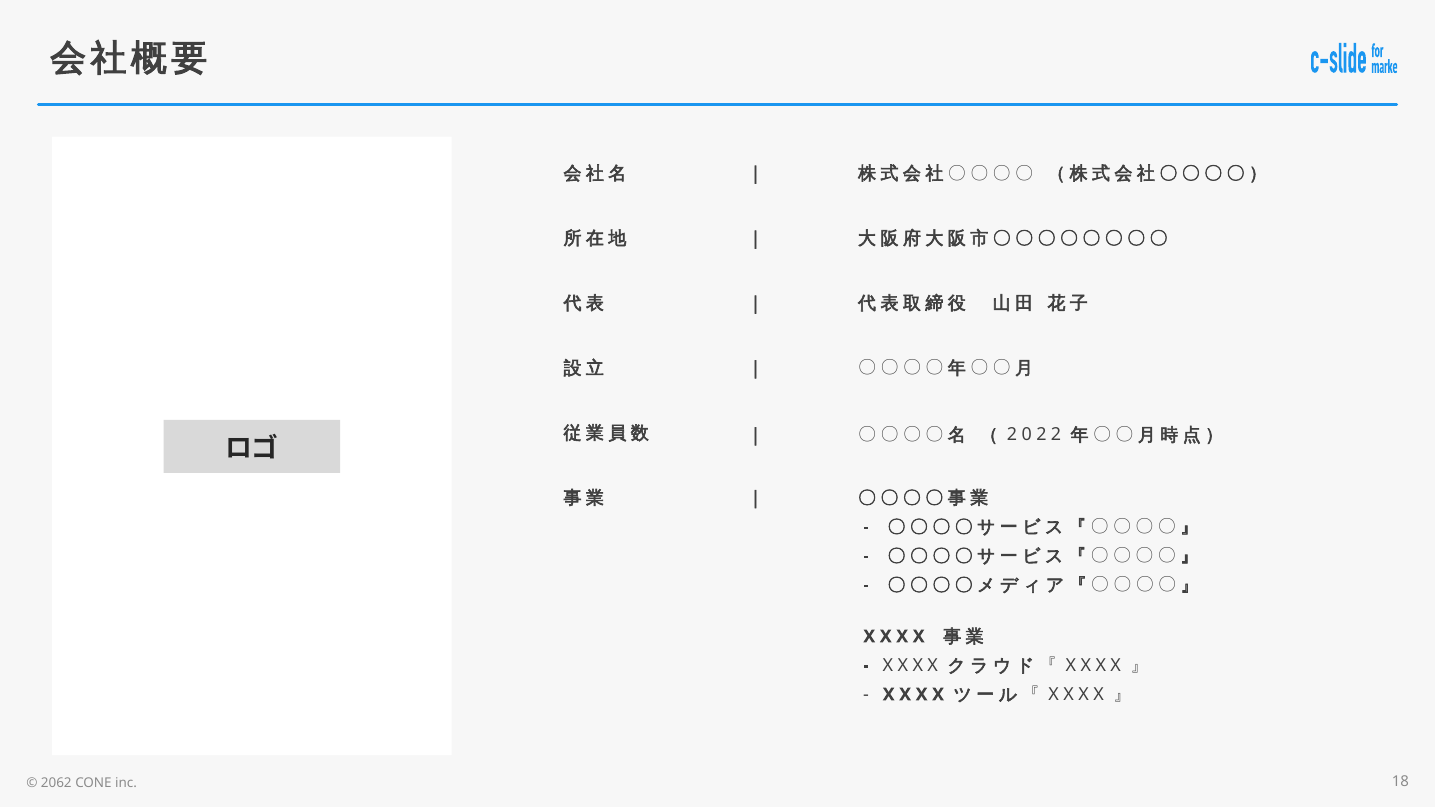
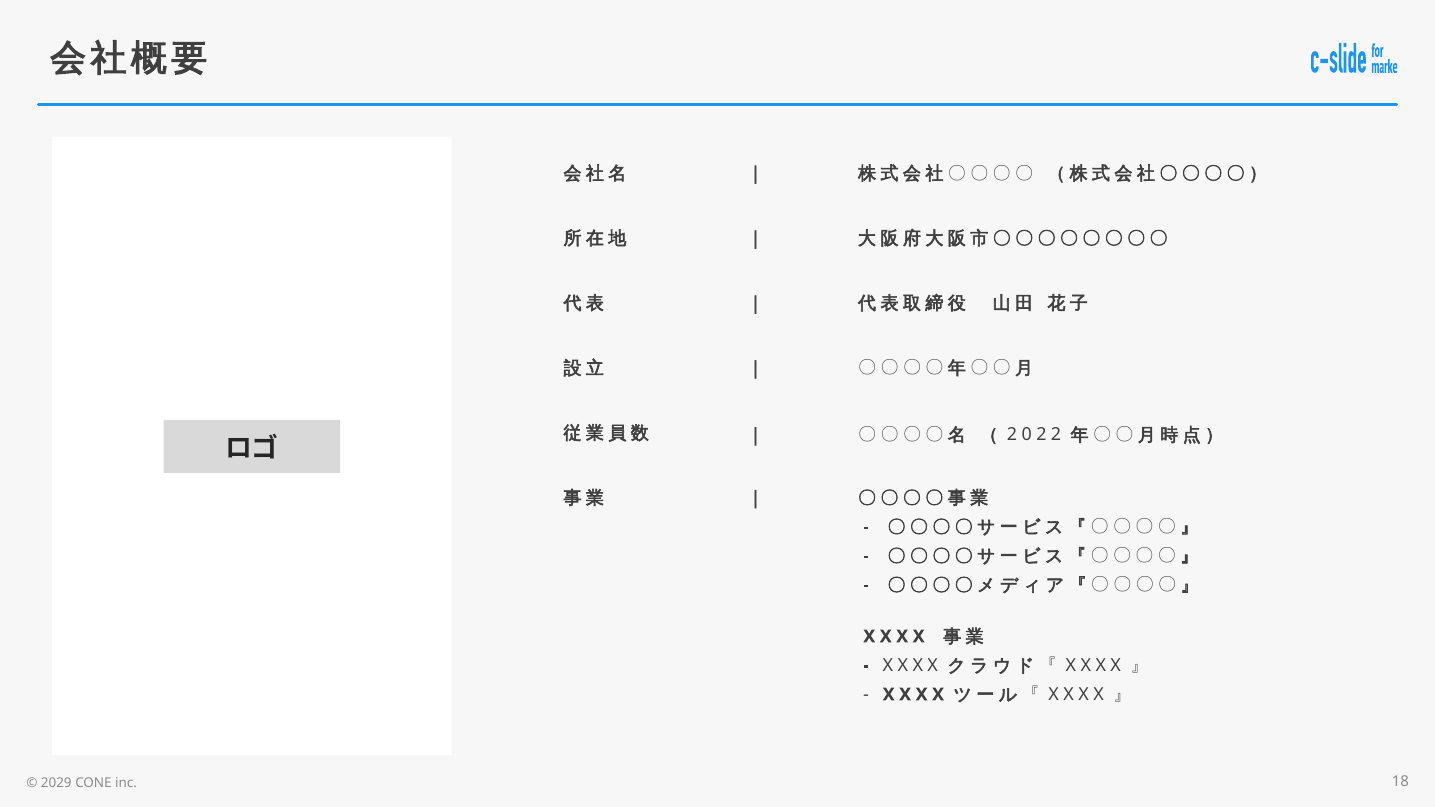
2062: 2062 -> 2029
